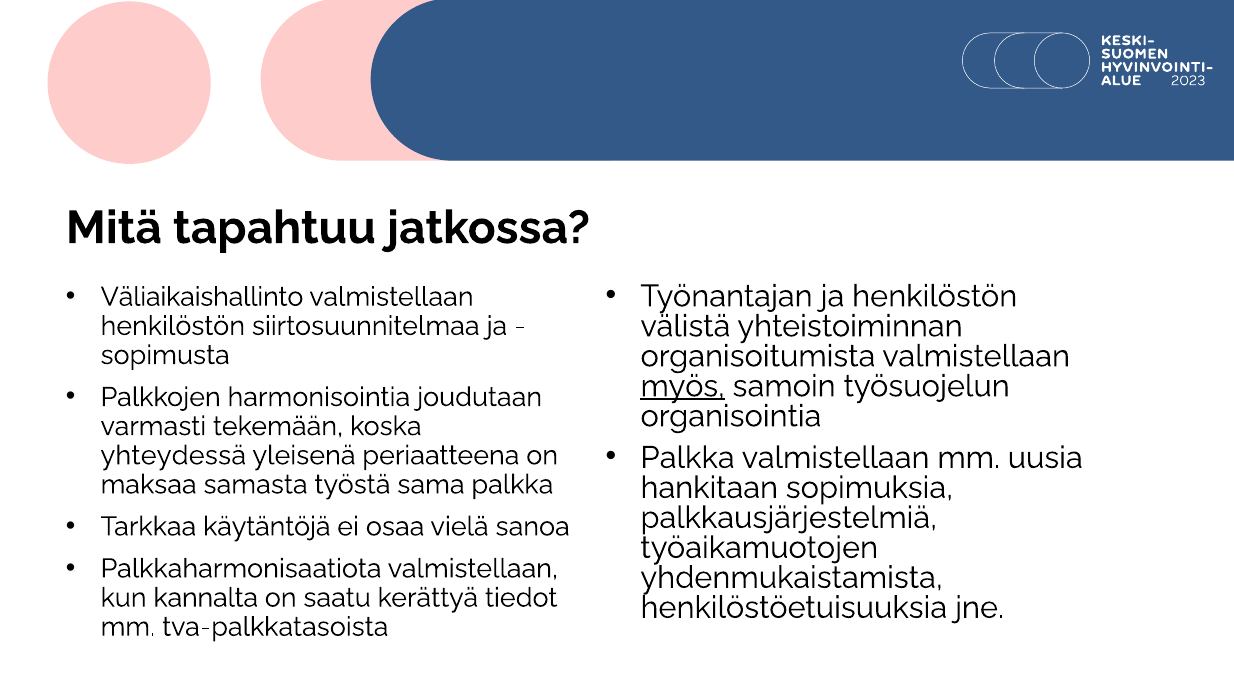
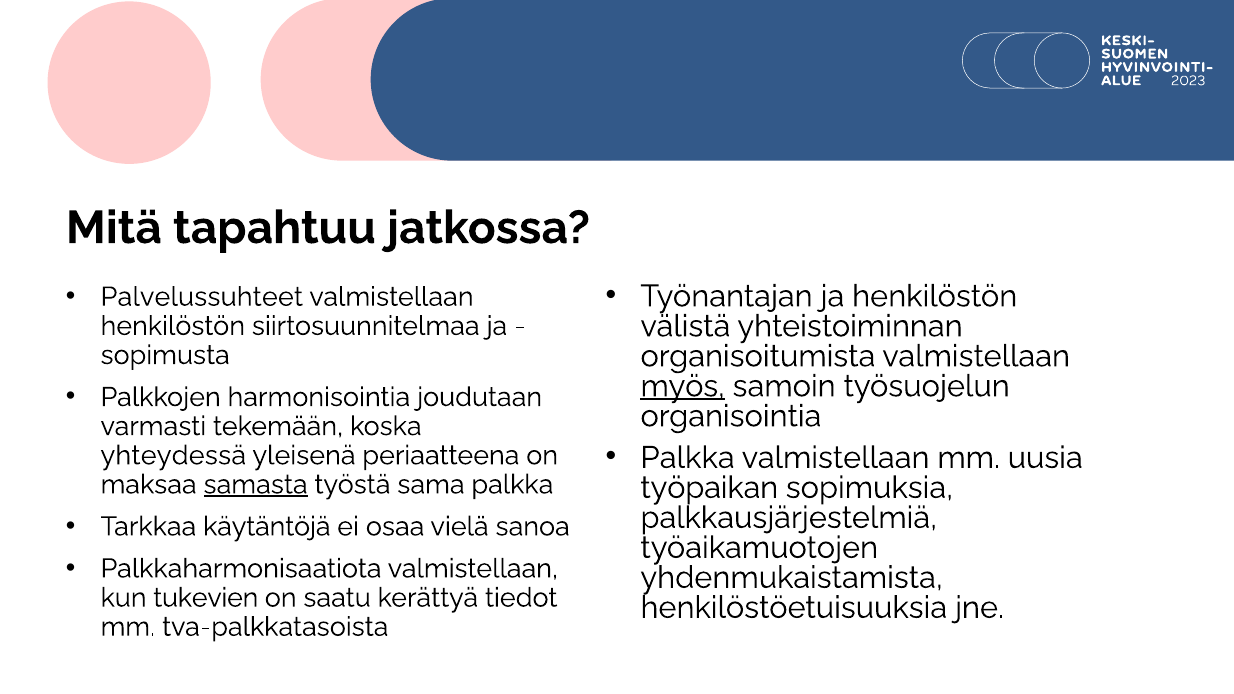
Väliaikaishallinto: Väliaikaishallinto -> Palvelussuhteet
samasta underline: none -> present
hankitaan: hankitaan -> työpaikan
kannalta: kannalta -> tukevien
